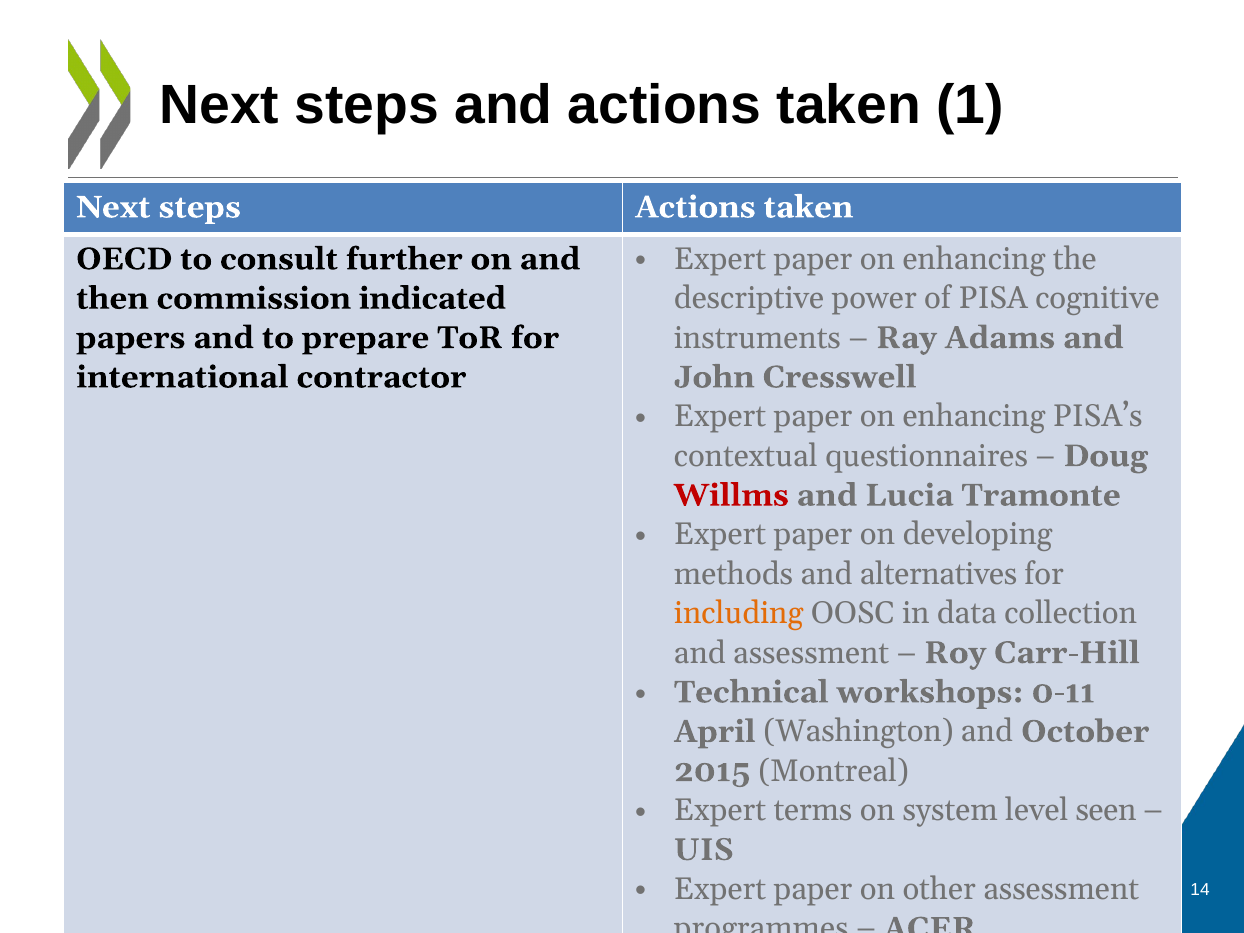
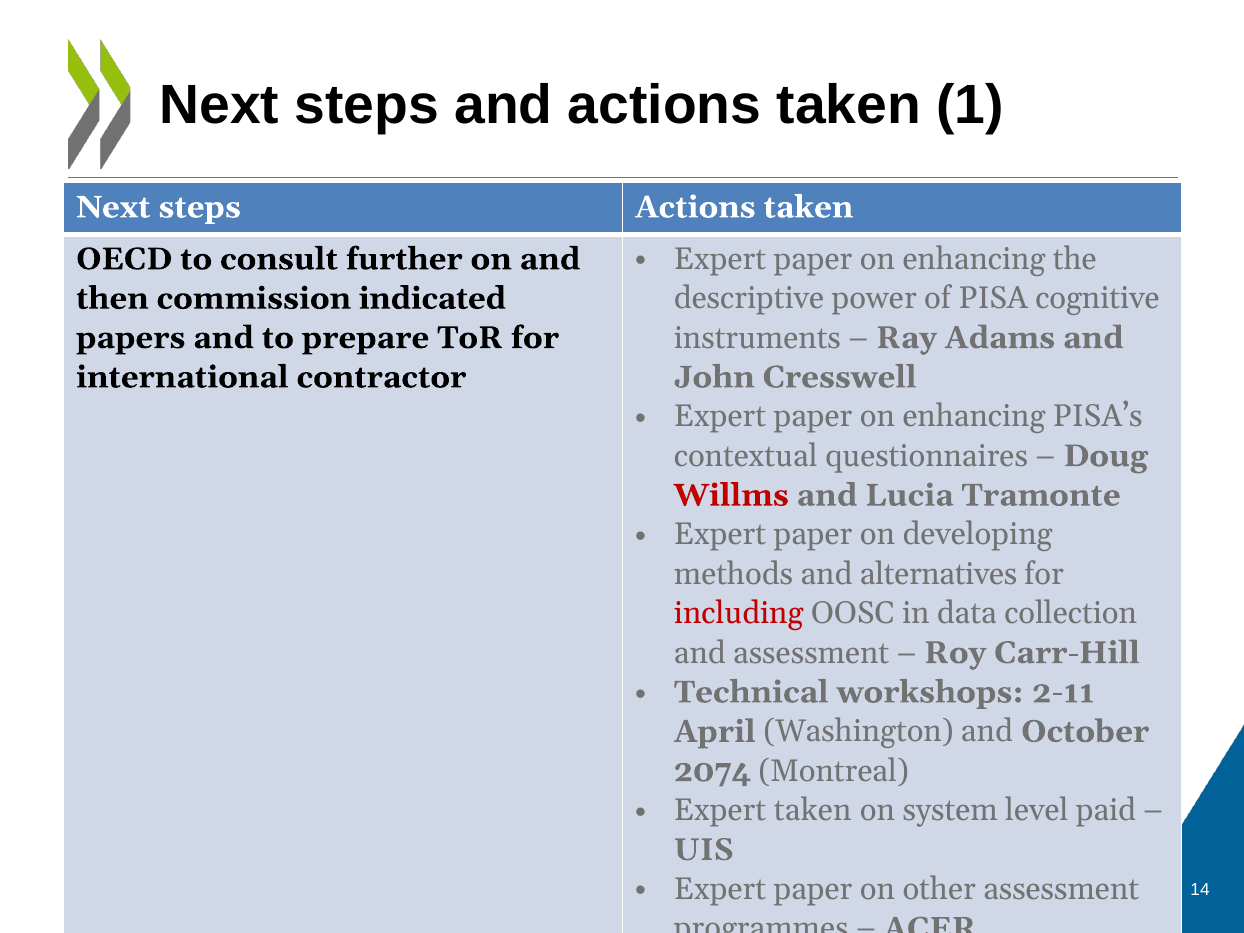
including colour: orange -> red
0-11: 0-11 -> 2-11
2015: 2015 -> 2074
Expert terms: terms -> taken
seen: seen -> paid
